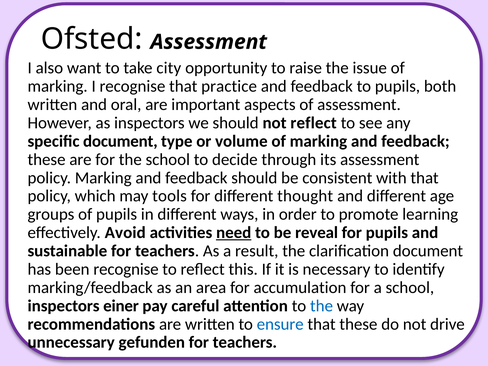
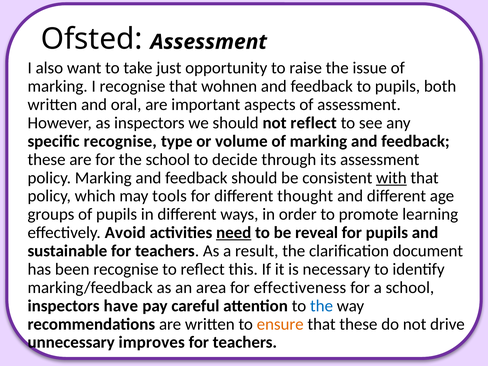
city: city -> just
practice: practice -> wohnen
specific document: document -> recognise
with underline: none -> present
accumulation: accumulation -> effectiveness
einer: einer -> have
ensure colour: blue -> orange
gefunden: gefunden -> improves
